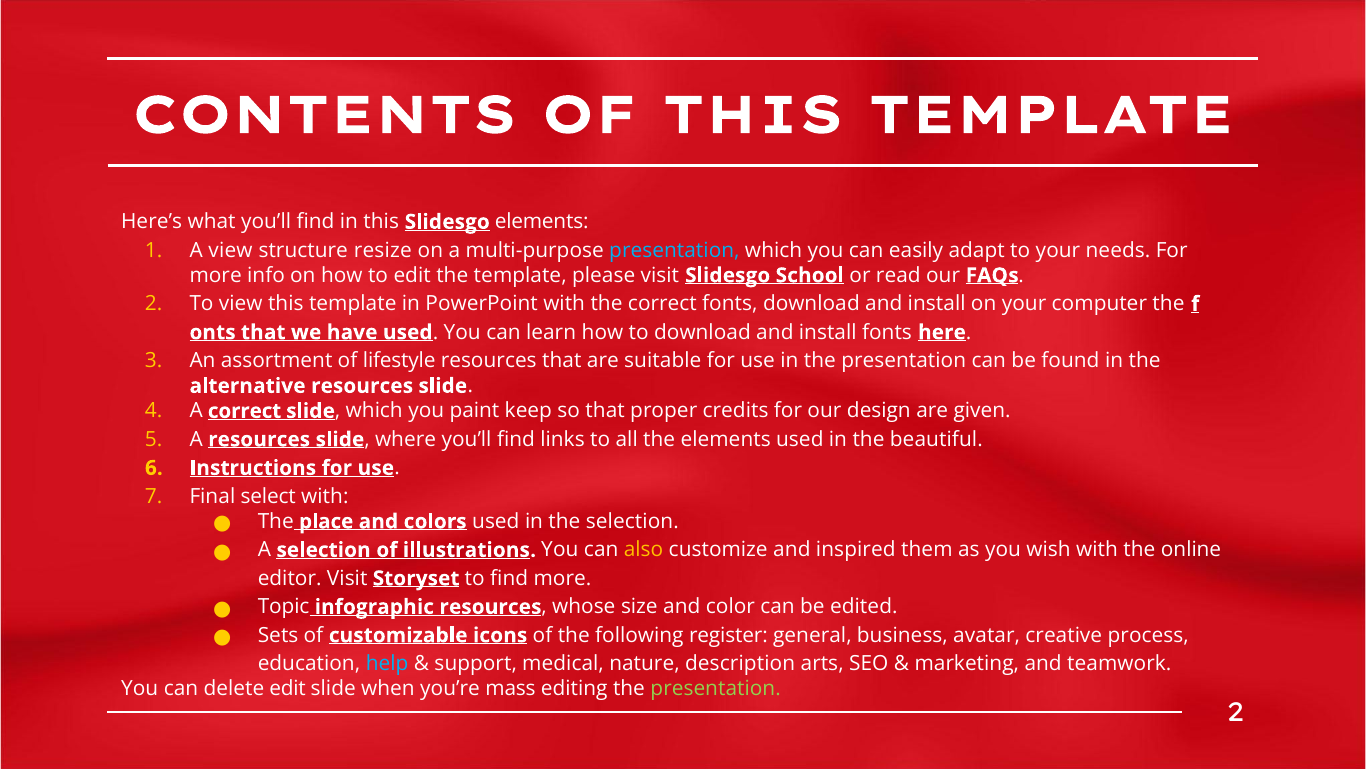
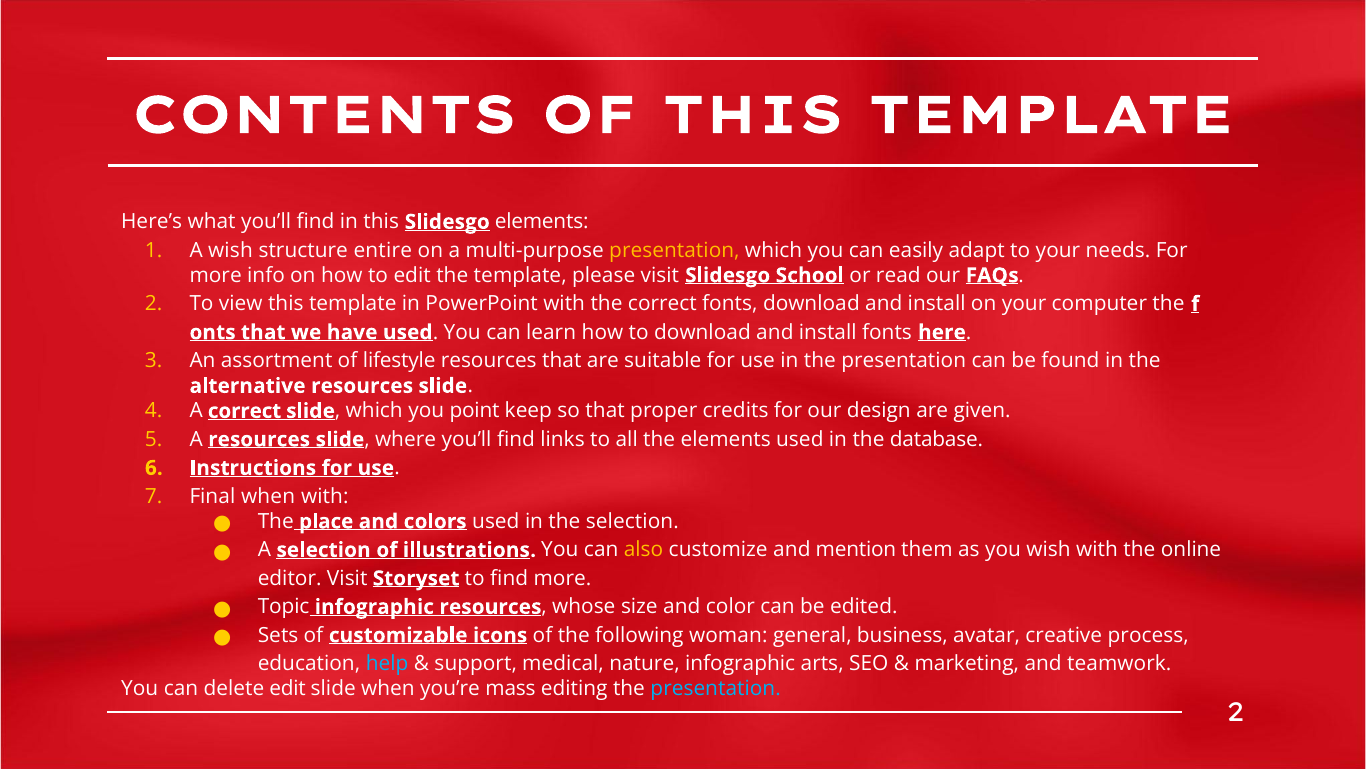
A view: view -> wish
resize: resize -> entire
presentation at (674, 250) colour: light blue -> yellow
paint: paint -> point
beautiful: beautiful -> database
Final select: select -> when
inspired: inspired -> mention
register: register -> woman
nature description: description -> infographic
presentation at (716, 688) colour: light green -> light blue
